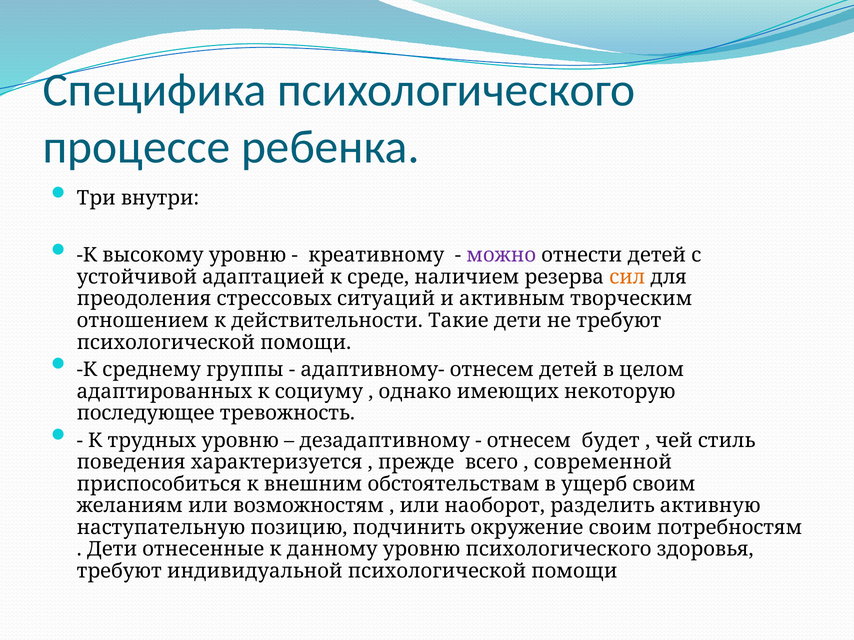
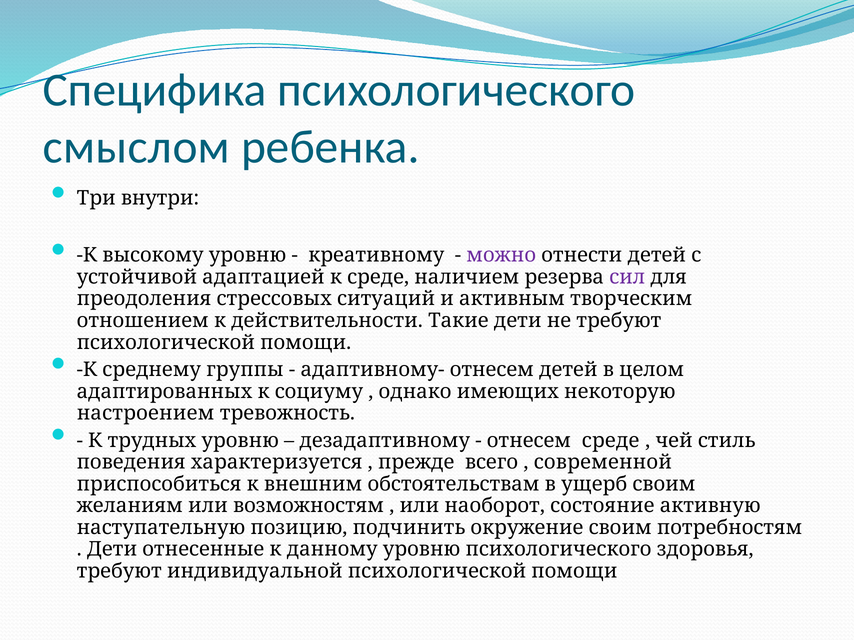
процессе: процессе -> смыслом
сил colour: orange -> purple
последующее: последующее -> настроением
отнесем будет: будет -> среде
разделить: разделить -> состояние
